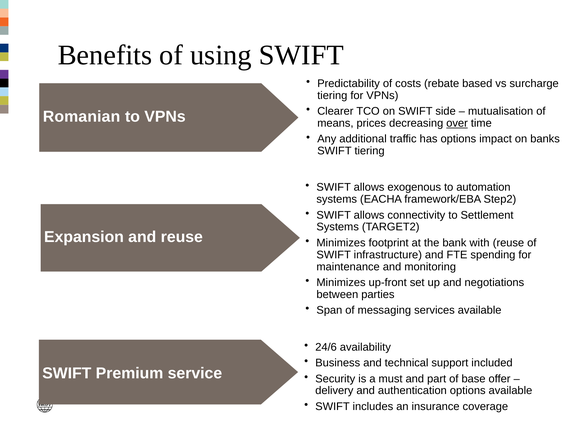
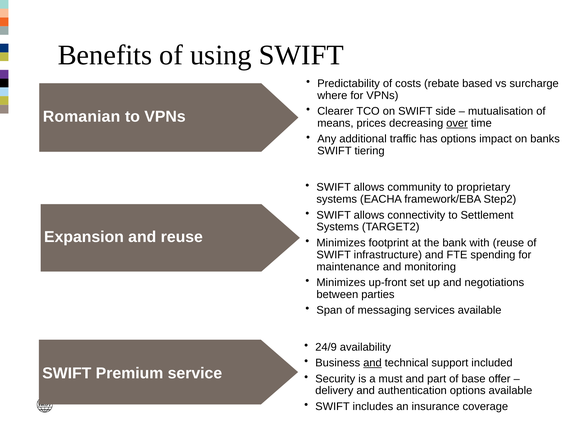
tiering at (332, 95): tiering -> where
exogenous: exogenous -> community
automation: automation -> proprietary
24/6: 24/6 -> 24/9
and at (372, 363) underline: none -> present
